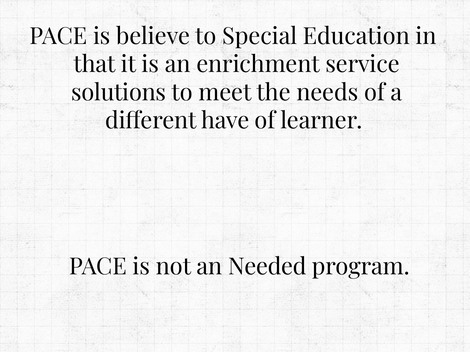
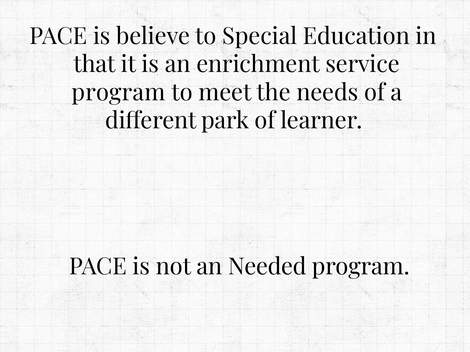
solutions at (119, 93): solutions -> program
have: have -> park
